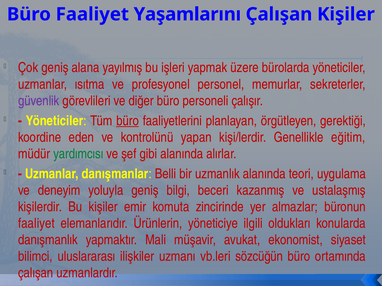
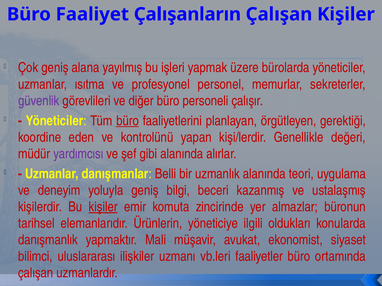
Yaşamlarını: Yaşamlarını -> Çalışanların
eğitim: eğitim -> değeri
yardımcısı colour: green -> purple
kişiler at (103, 207) underline: none -> present
faaliyet at (36, 224): faaliyet -> tarihsel
sözcüğün: sözcüğün -> faaliyetler
